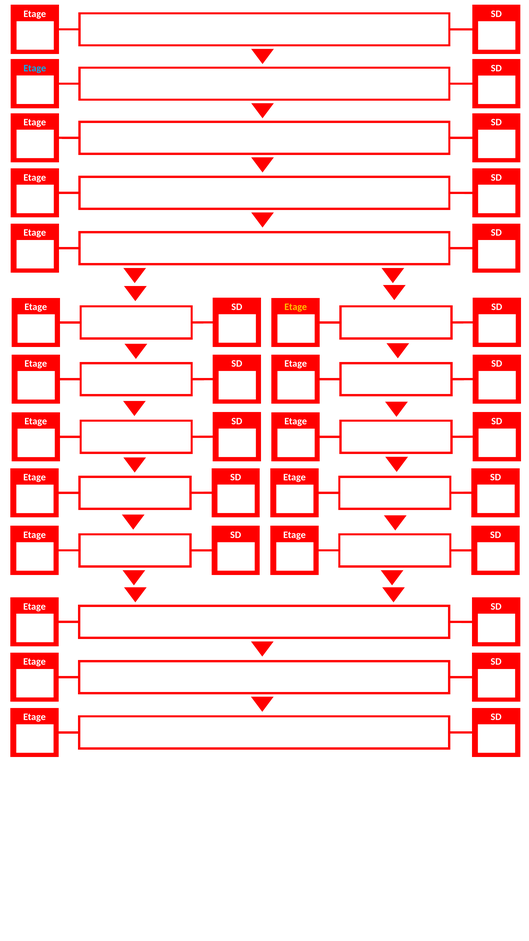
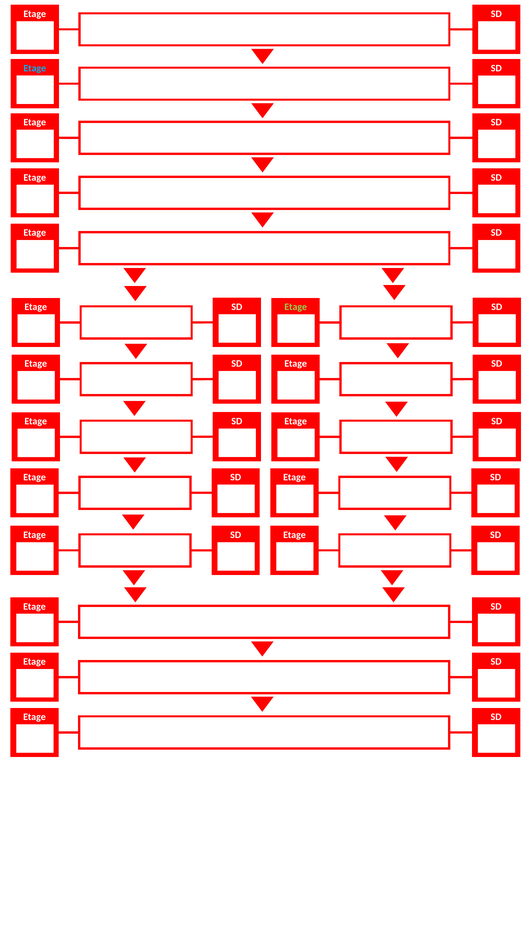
Etage at (296, 307) colour: yellow -> light green
